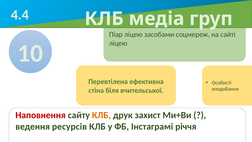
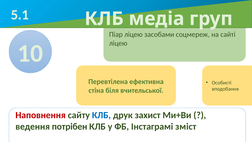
4.4: 4.4 -> 5.1
КЛБ at (101, 115) colour: orange -> blue
ресурсів: ресурсів -> потрібен
річчя: річчя -> зміст
